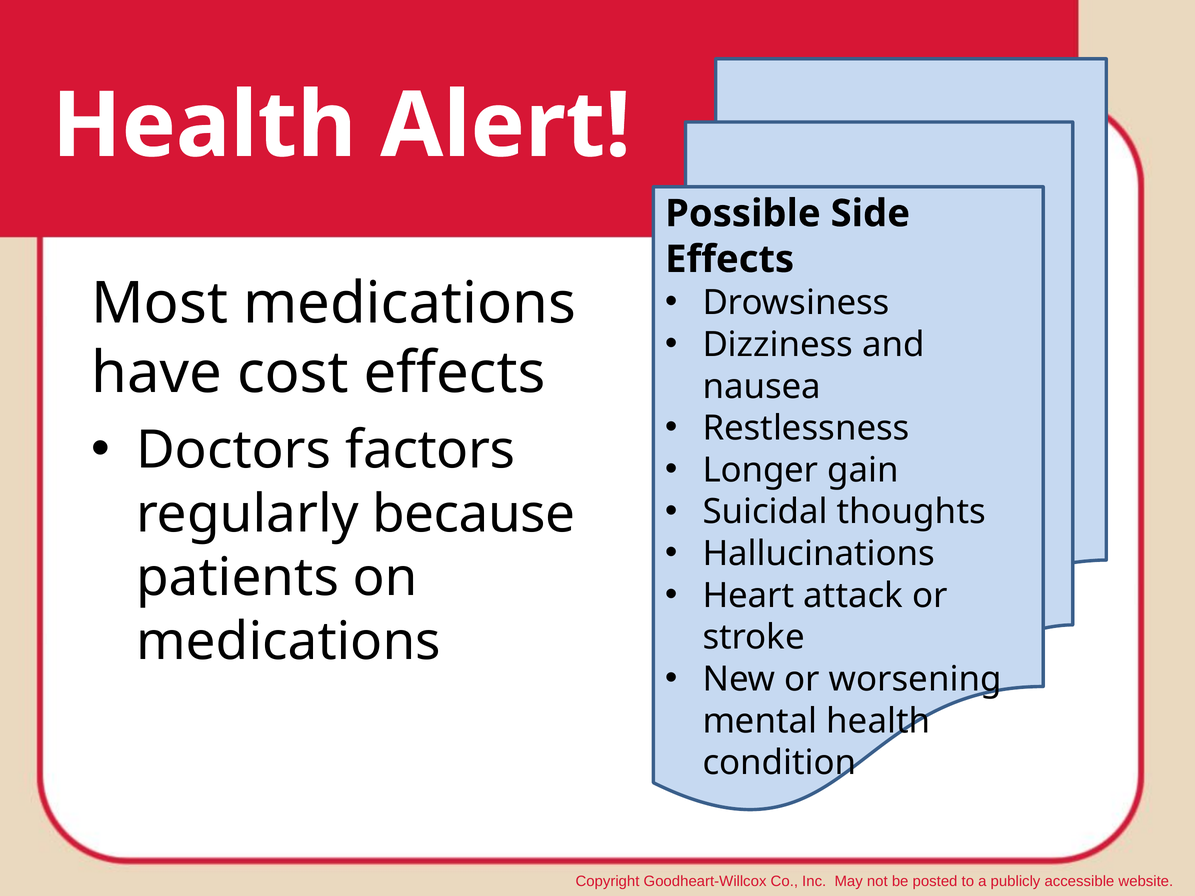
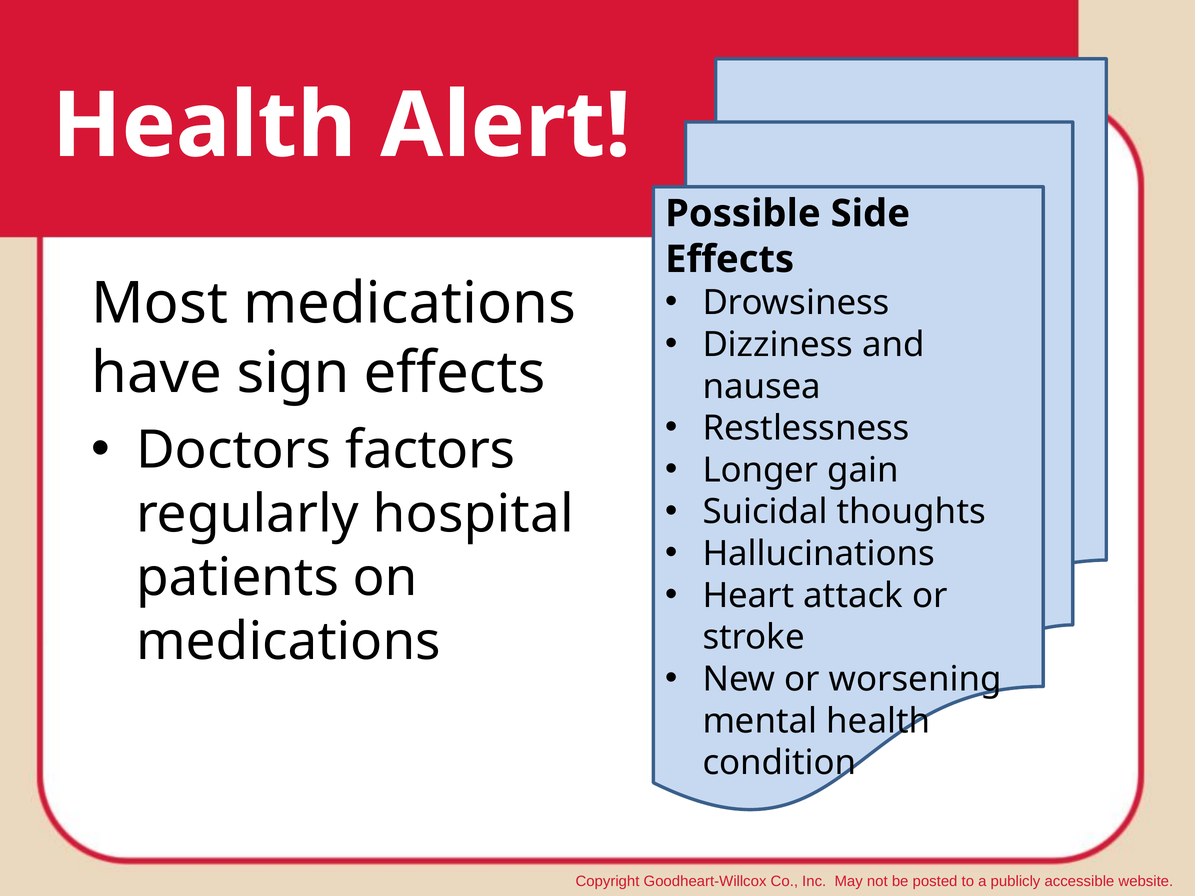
cost: cost -> sign
because: because -> hospital
